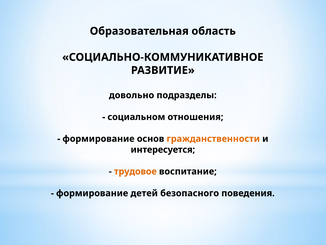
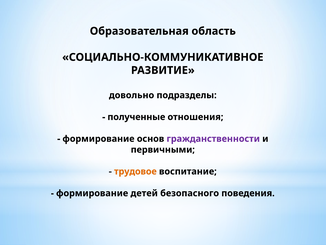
социальном: социальном -> полученные
гражданственности colour: orange -> purple
интересуется: интересуется -> первичными
